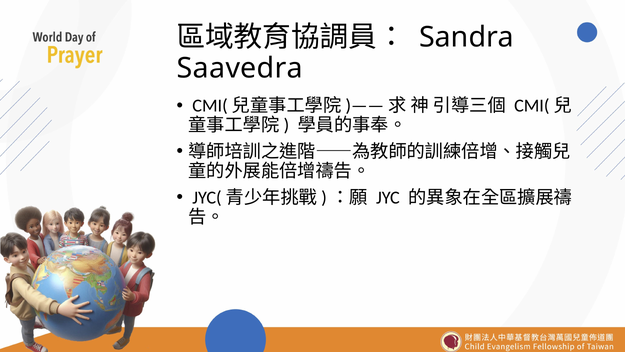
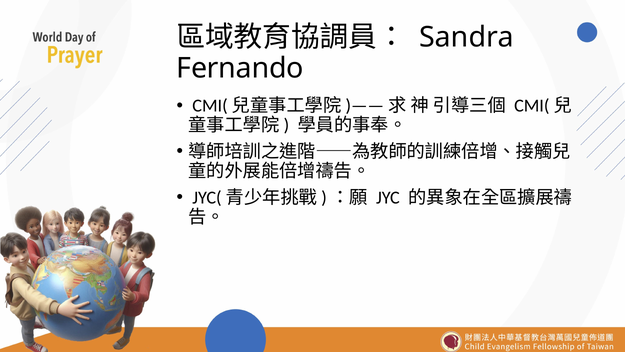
Saavedra: Saavedra -> Fernando
